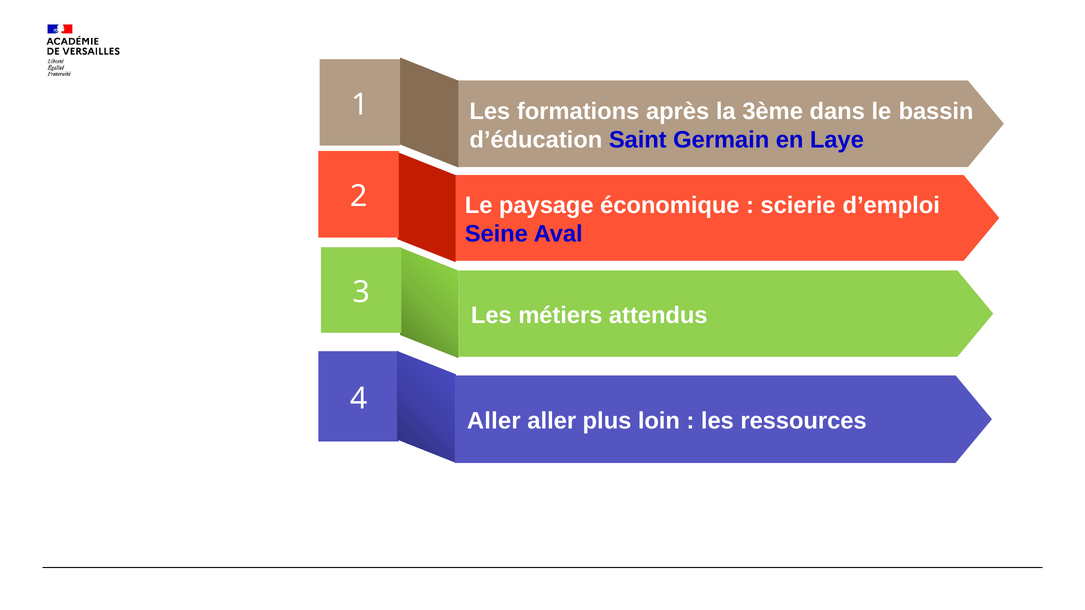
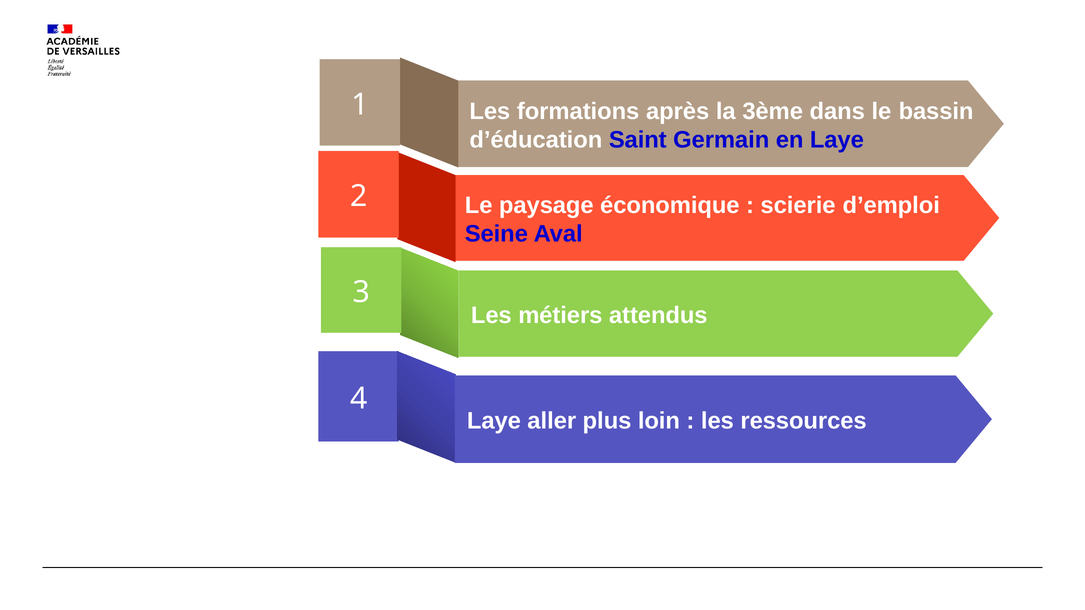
Aller at (494, 421): Aller -> Laye
